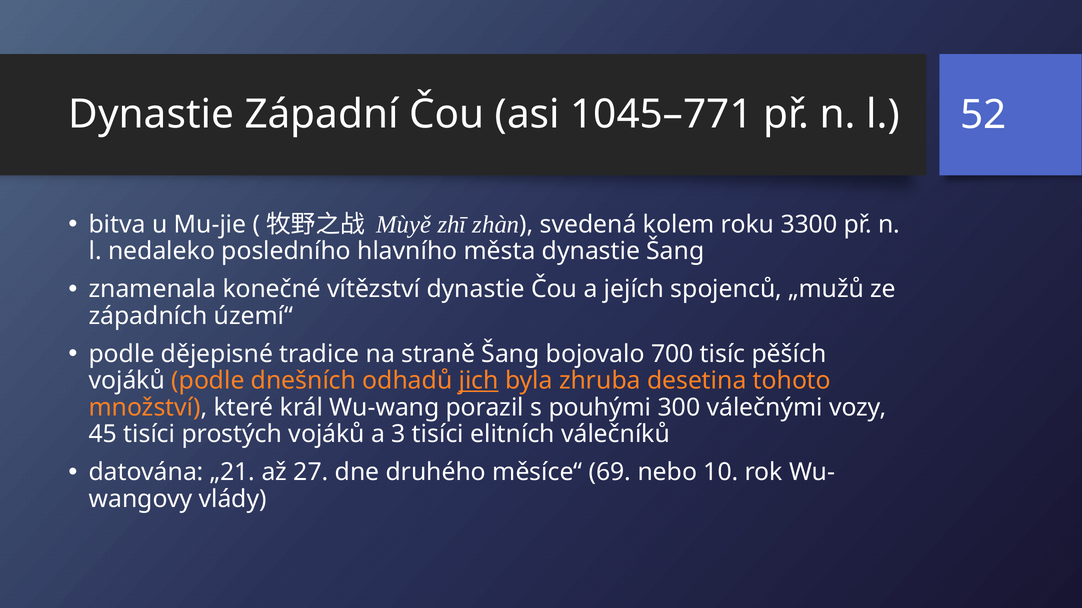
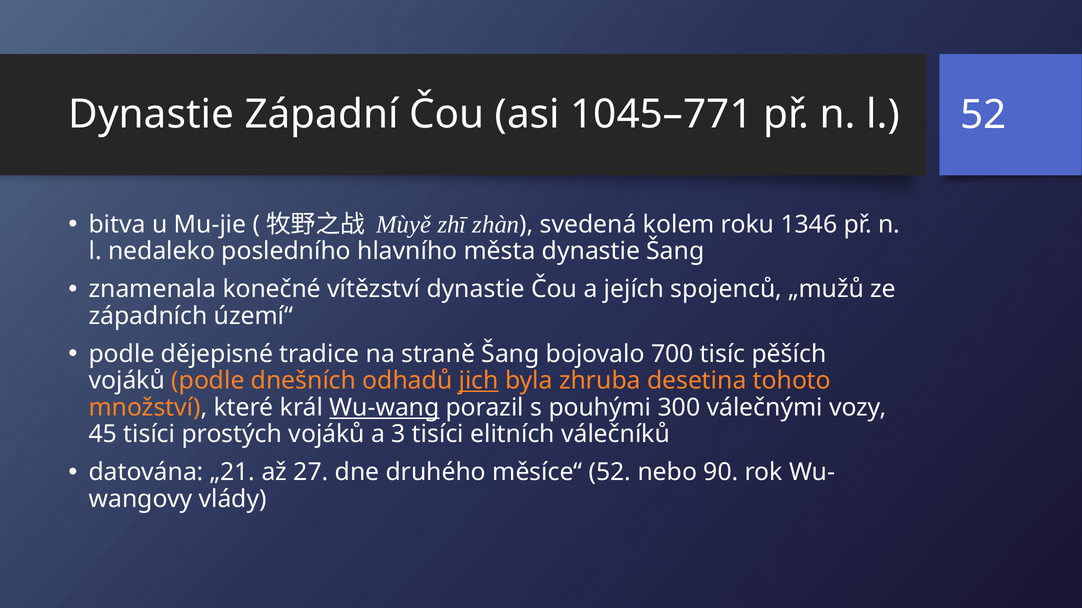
3300: 3300 -> 1346
Wu-wang underline: none -> present
měsíce“ 69: 69 -> 52
10: 10 -> 90
